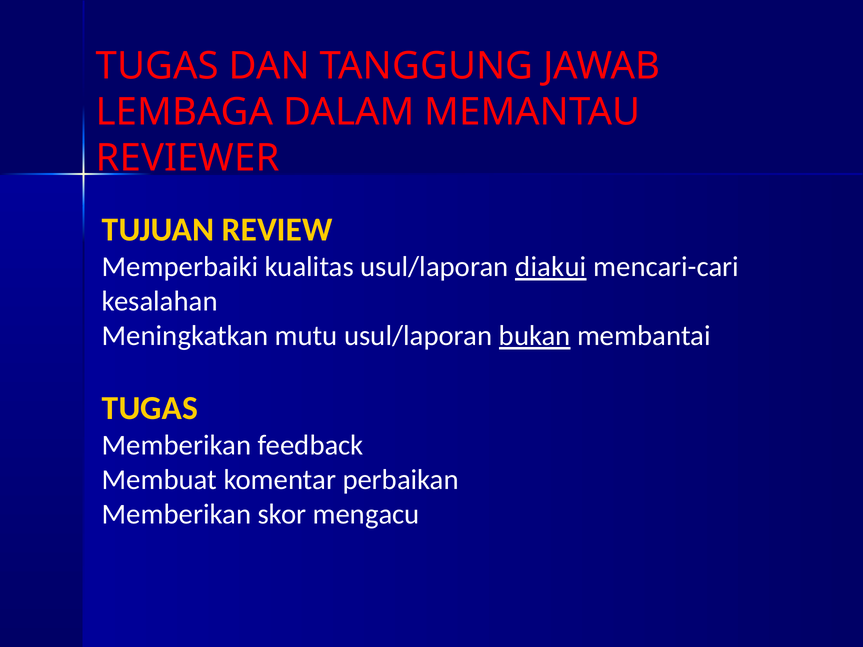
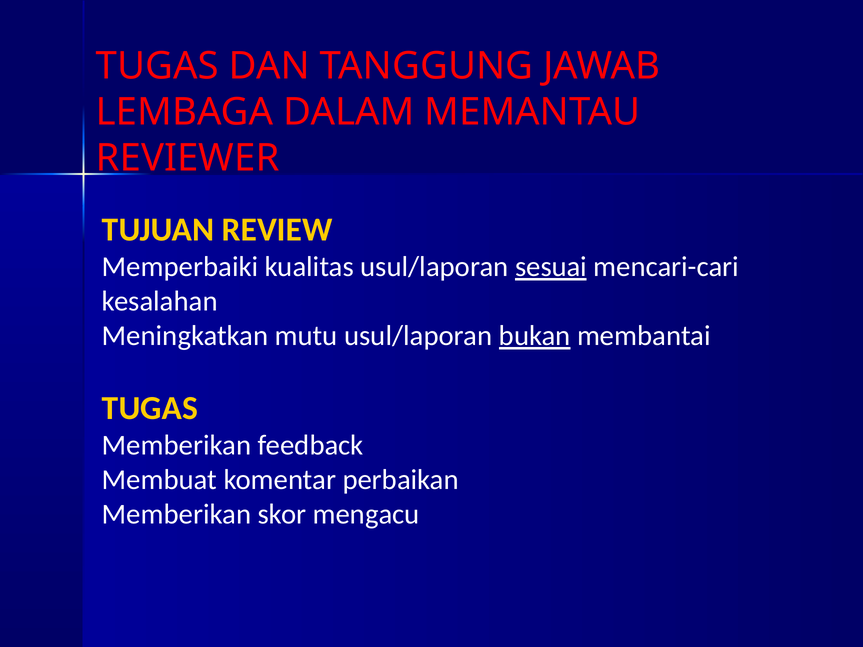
diakui: diakui -> sesuai
